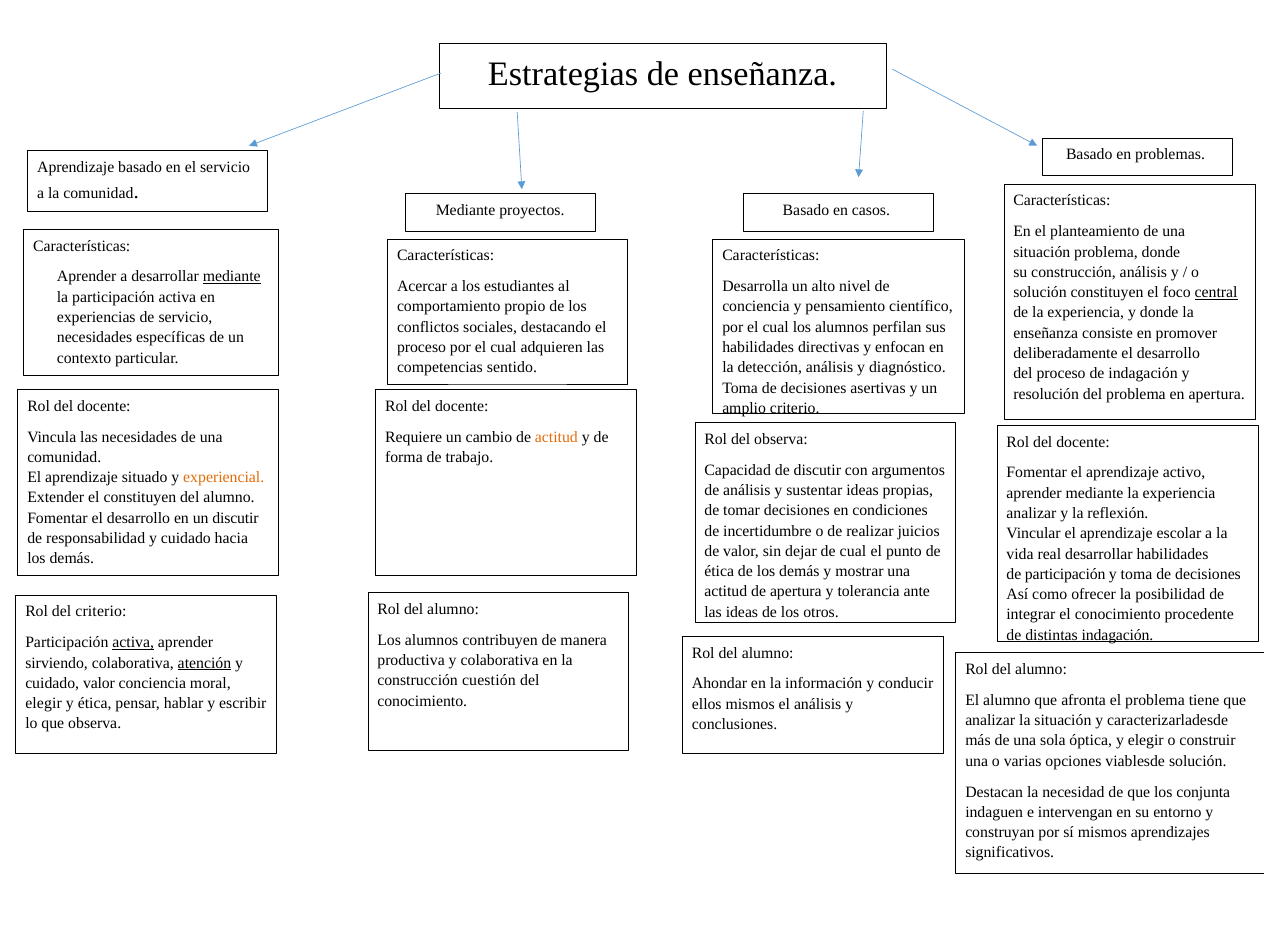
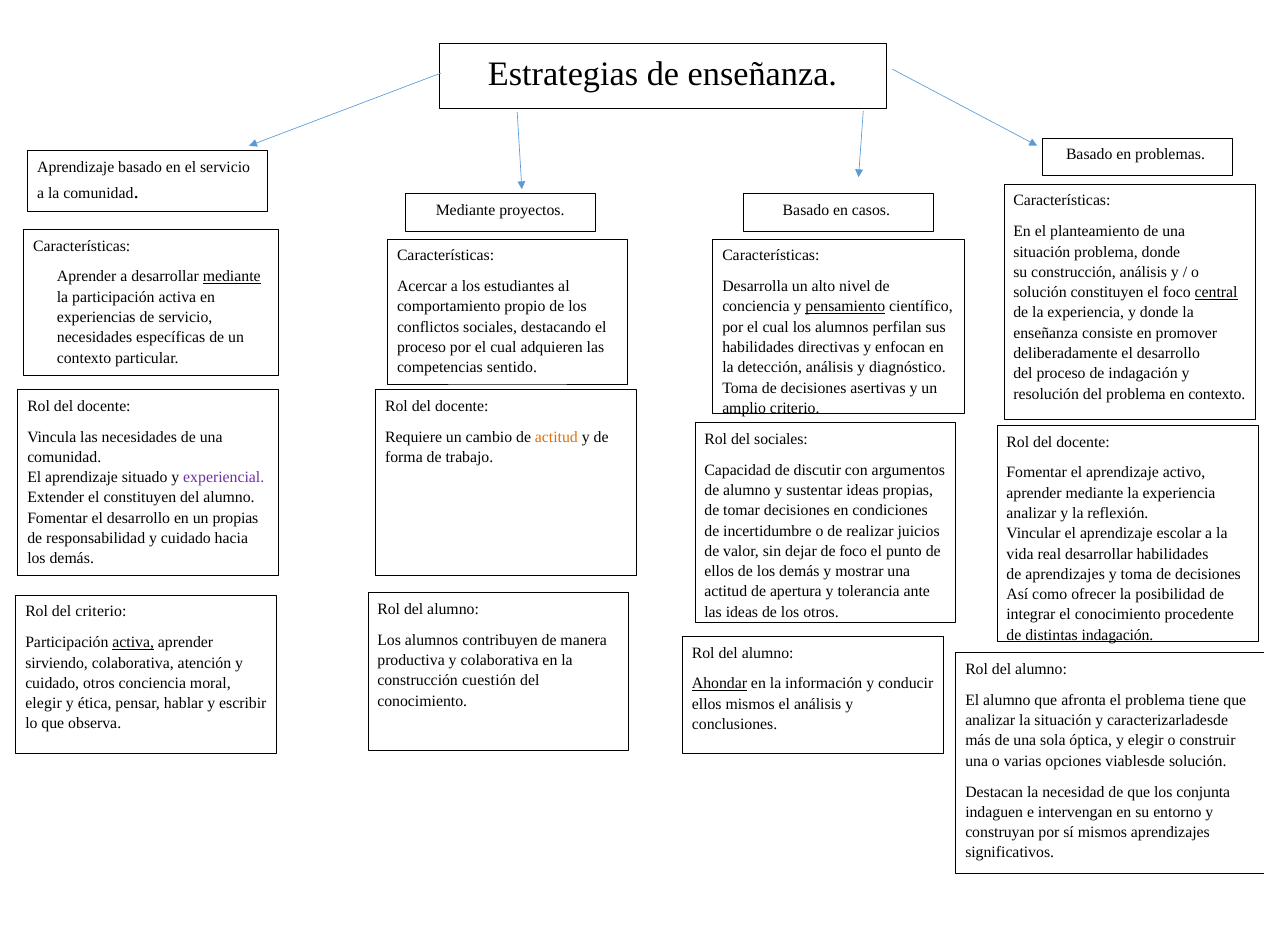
pensamiento underline: none -> present
en apertura: apertura -> contexto
del observa: observa -> sociales
experiencial colour: orange -> purple
de análisis: análisis -> alumno
un discutir: discutir -> propias
de cual: cual -> foco
ética at (719, 571): ética -> ellos
de participación: participación -> aprendizajes
atención underline: present -> none
cuidado valor: valor -> otros
Ahondar underline: none -> present
